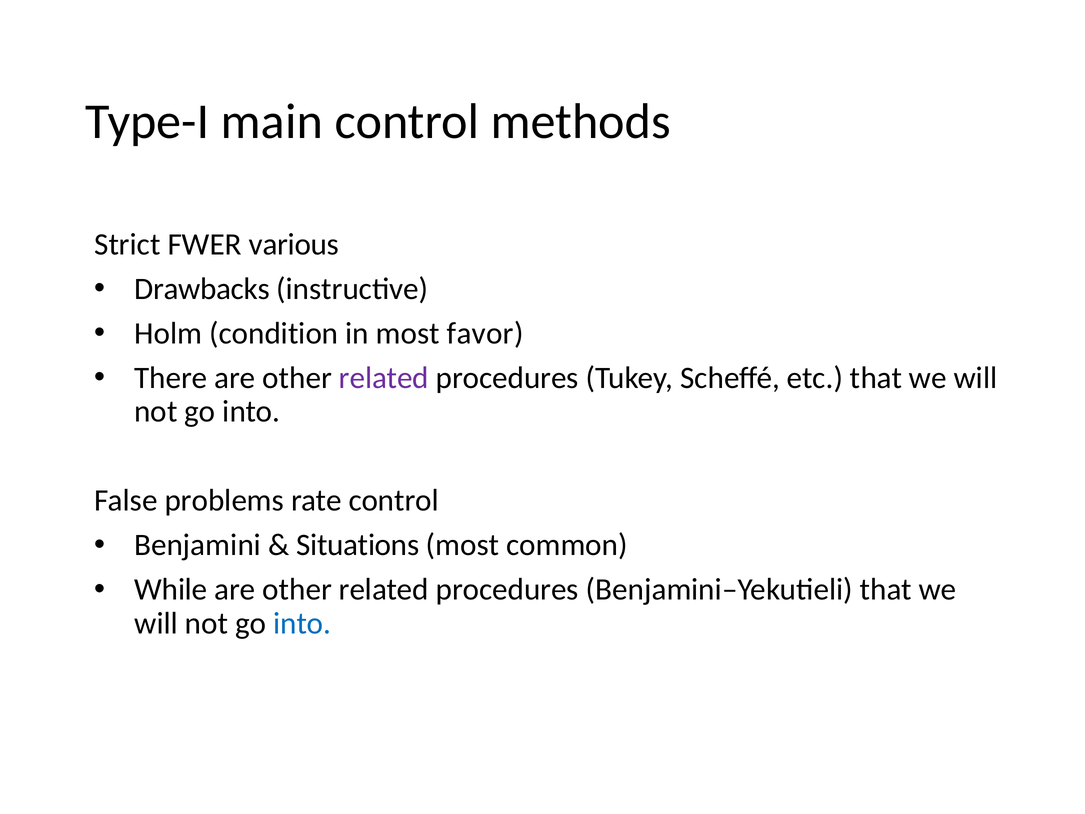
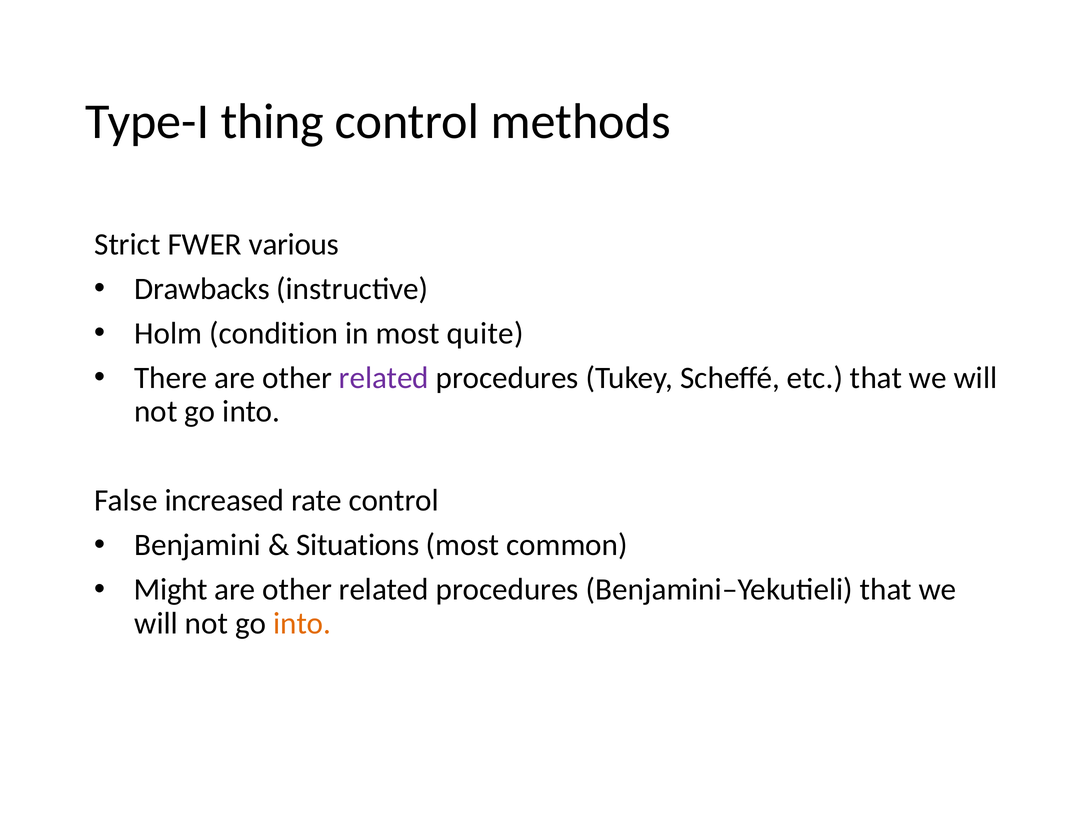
main: main -> thing
favor: favor -> quite
problems: problems -> increased
While: While -> Might
into at (302, 623) colour: blue -> orange
